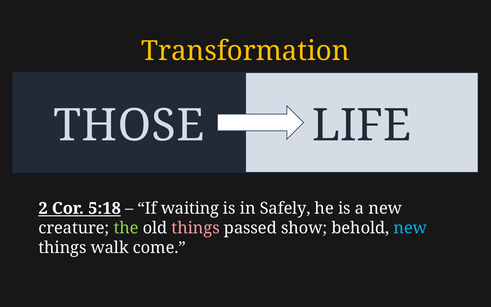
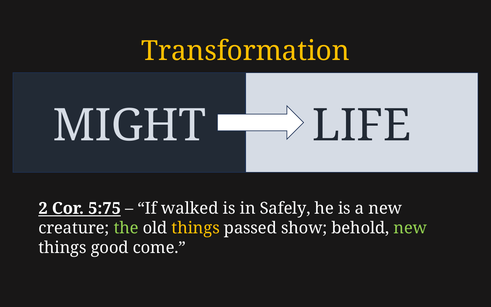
THOSE: THOSE -> MIGHT
5:18: 5:18 -> 5:75
waiting: waiting -> walked
things at (196, 228) colour: pink -> yellow
new at (410, 228) colour: light blue -> light green
walk: walk -> good
